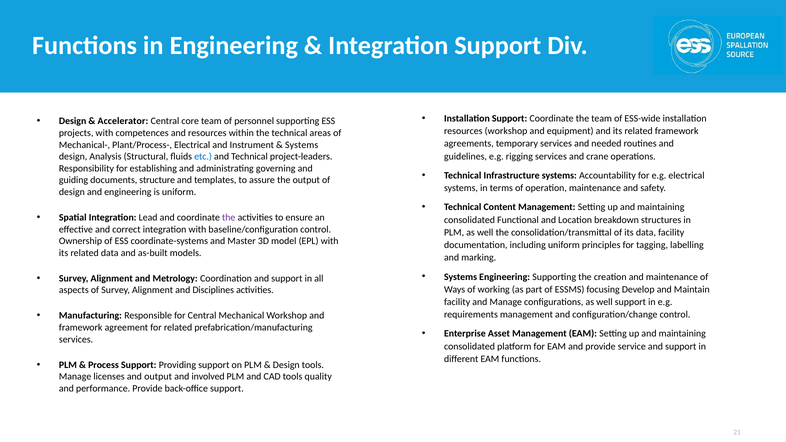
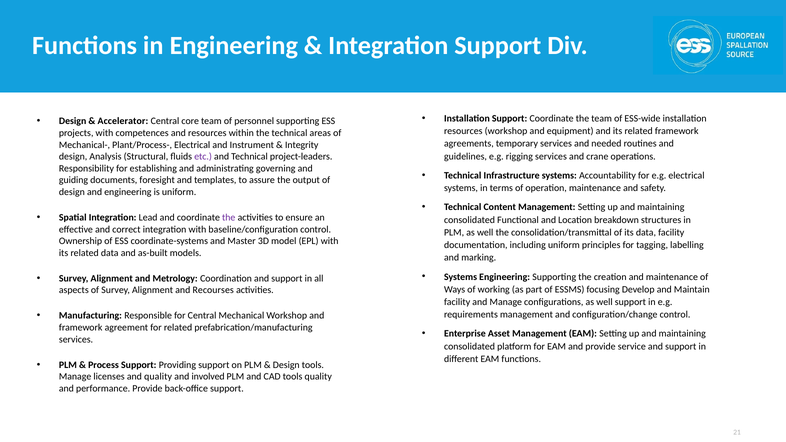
Systems at (302, 145): Systems -> Integrity
etc colour: blue -> purple
structure: structure -> foresight
Disciplines: Disciplines -> Recourses
and output: output -> quality
